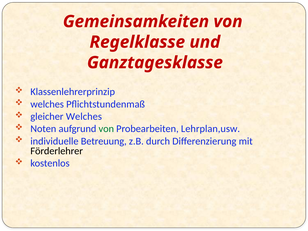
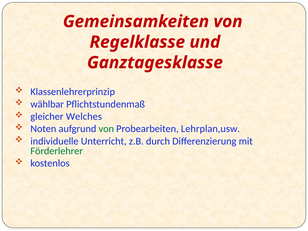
welches at (47, 104): welches -> wählbar
Betreuung: Betreuung -> Unterricht
Förderlehrer colour: black -> green
